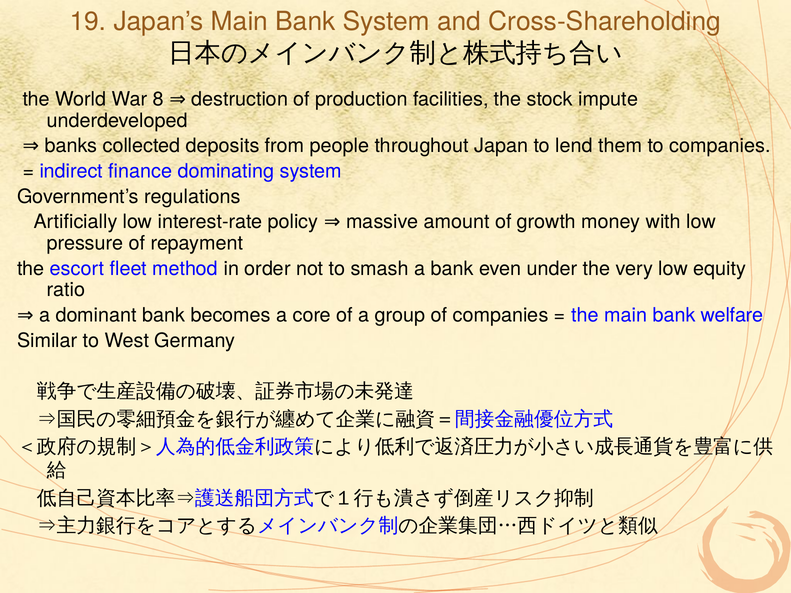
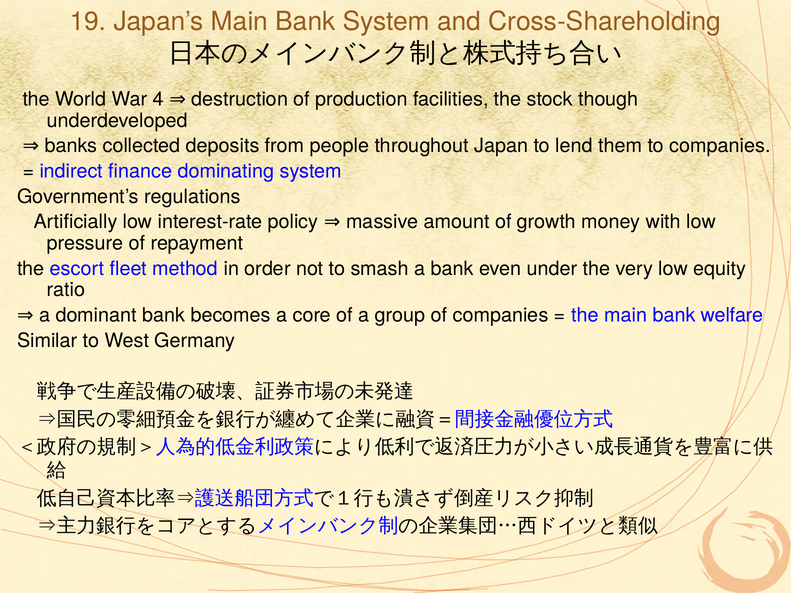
8: 8 -> 4
impute: impute -> though
